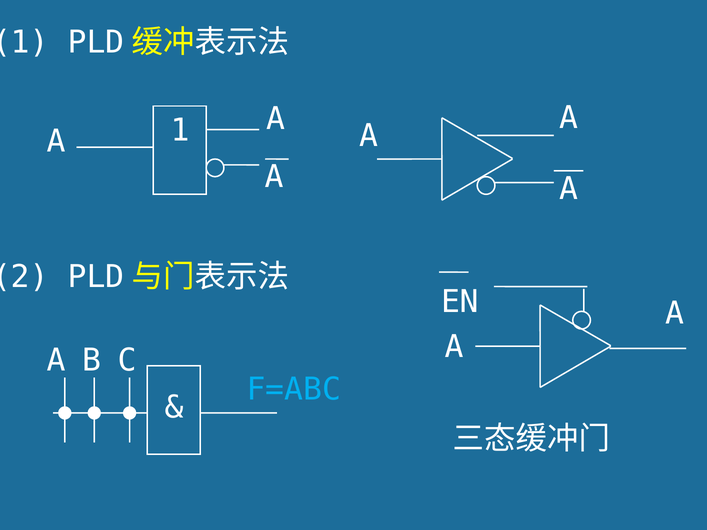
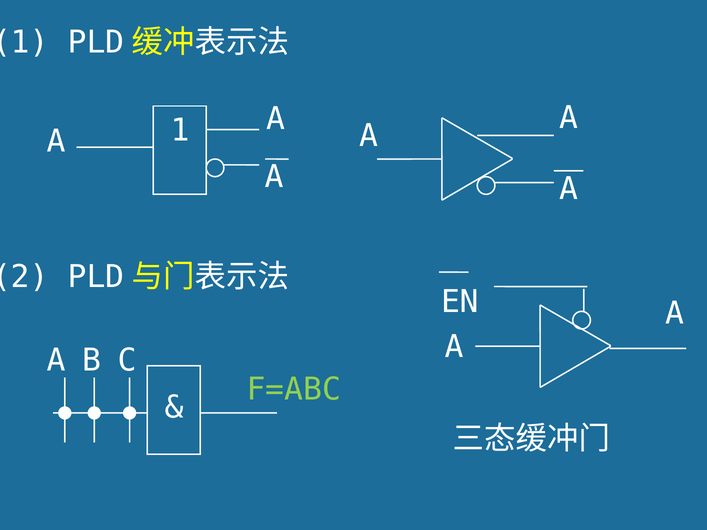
F=ABC colour: light blue -> light green
